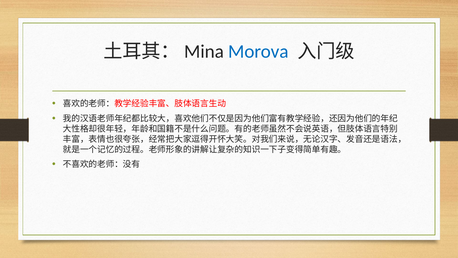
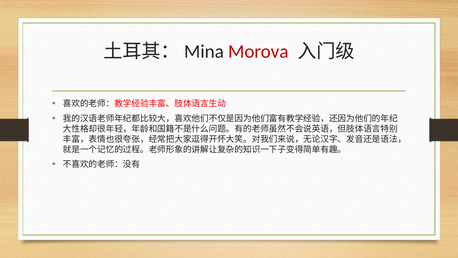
Morova colour: blue -> red
